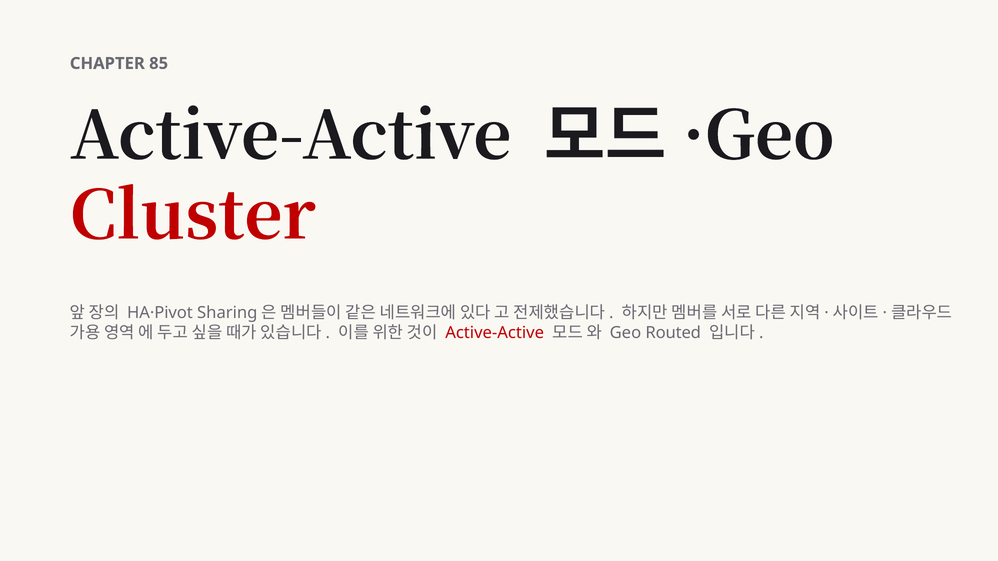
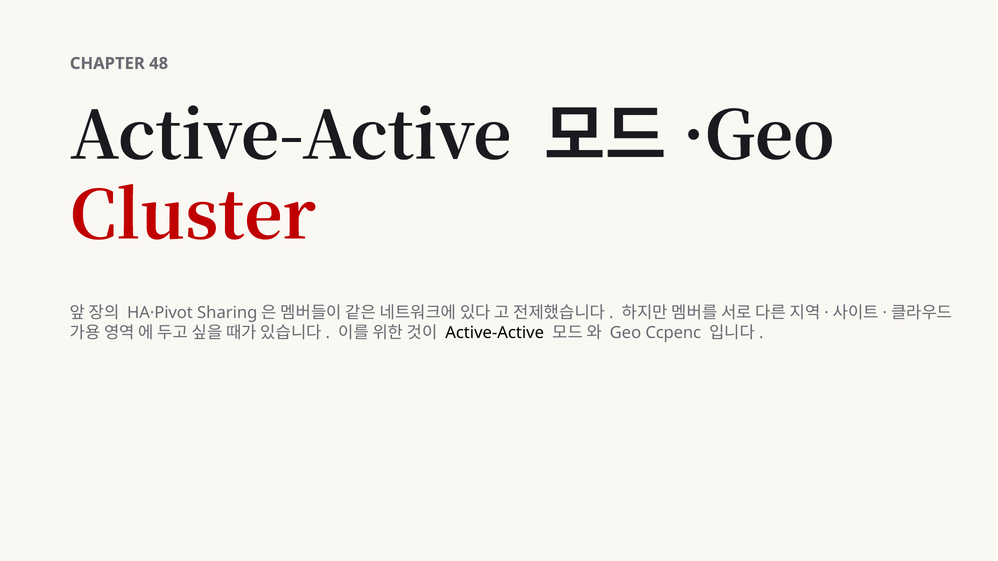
85: 85 -> 48
Active-Active at (495, 333) colour: red -> black
Routed: Routed -> Ccpenc
